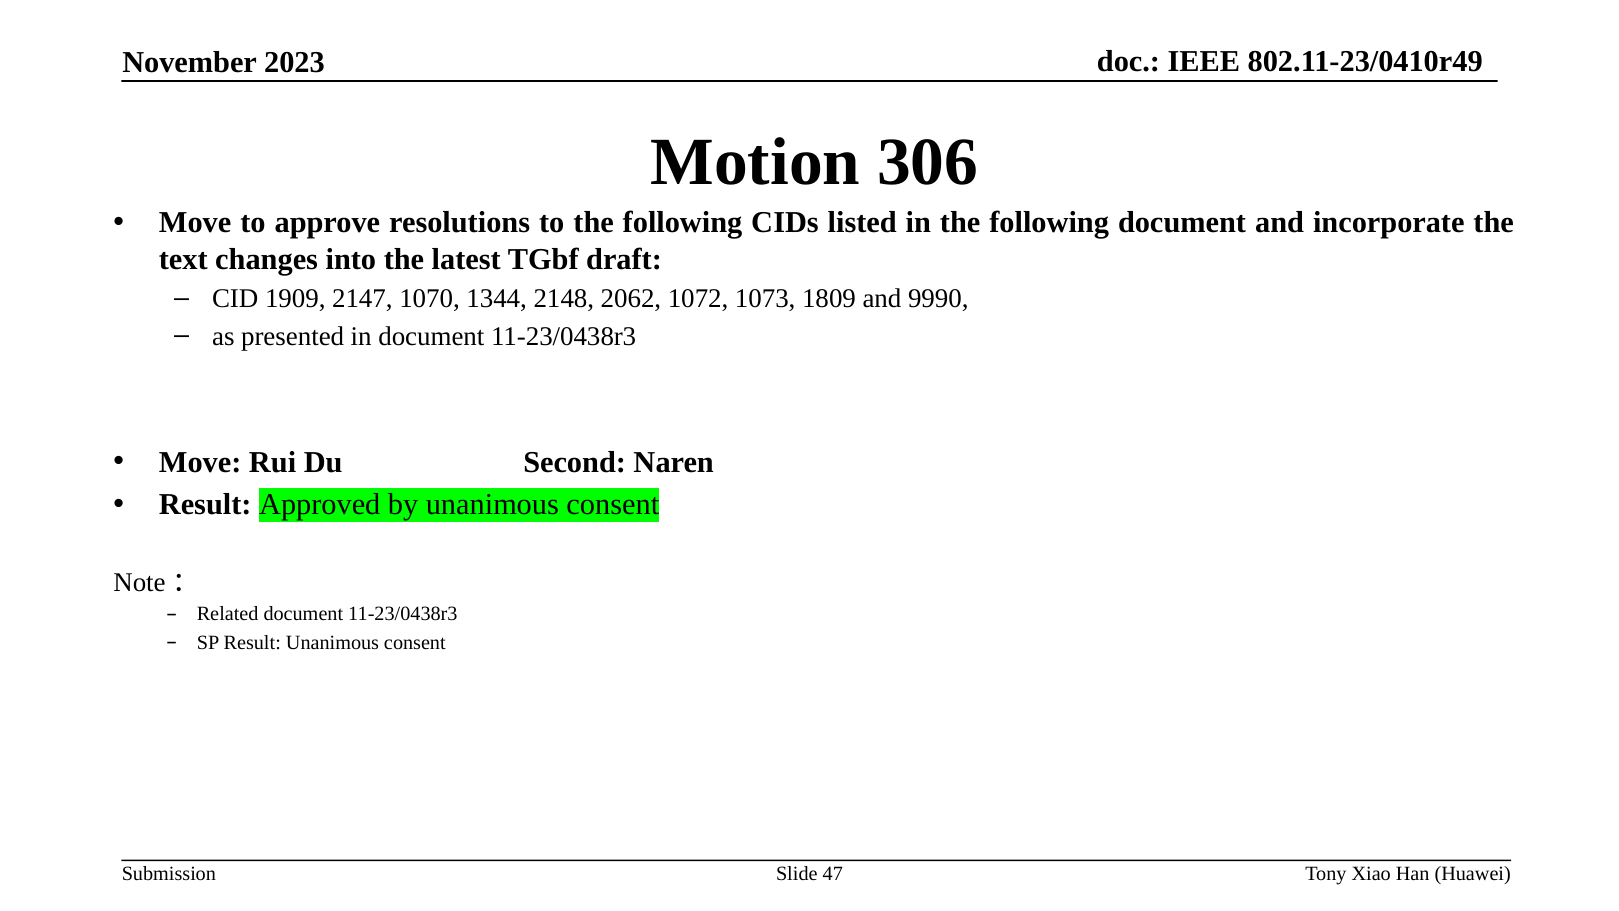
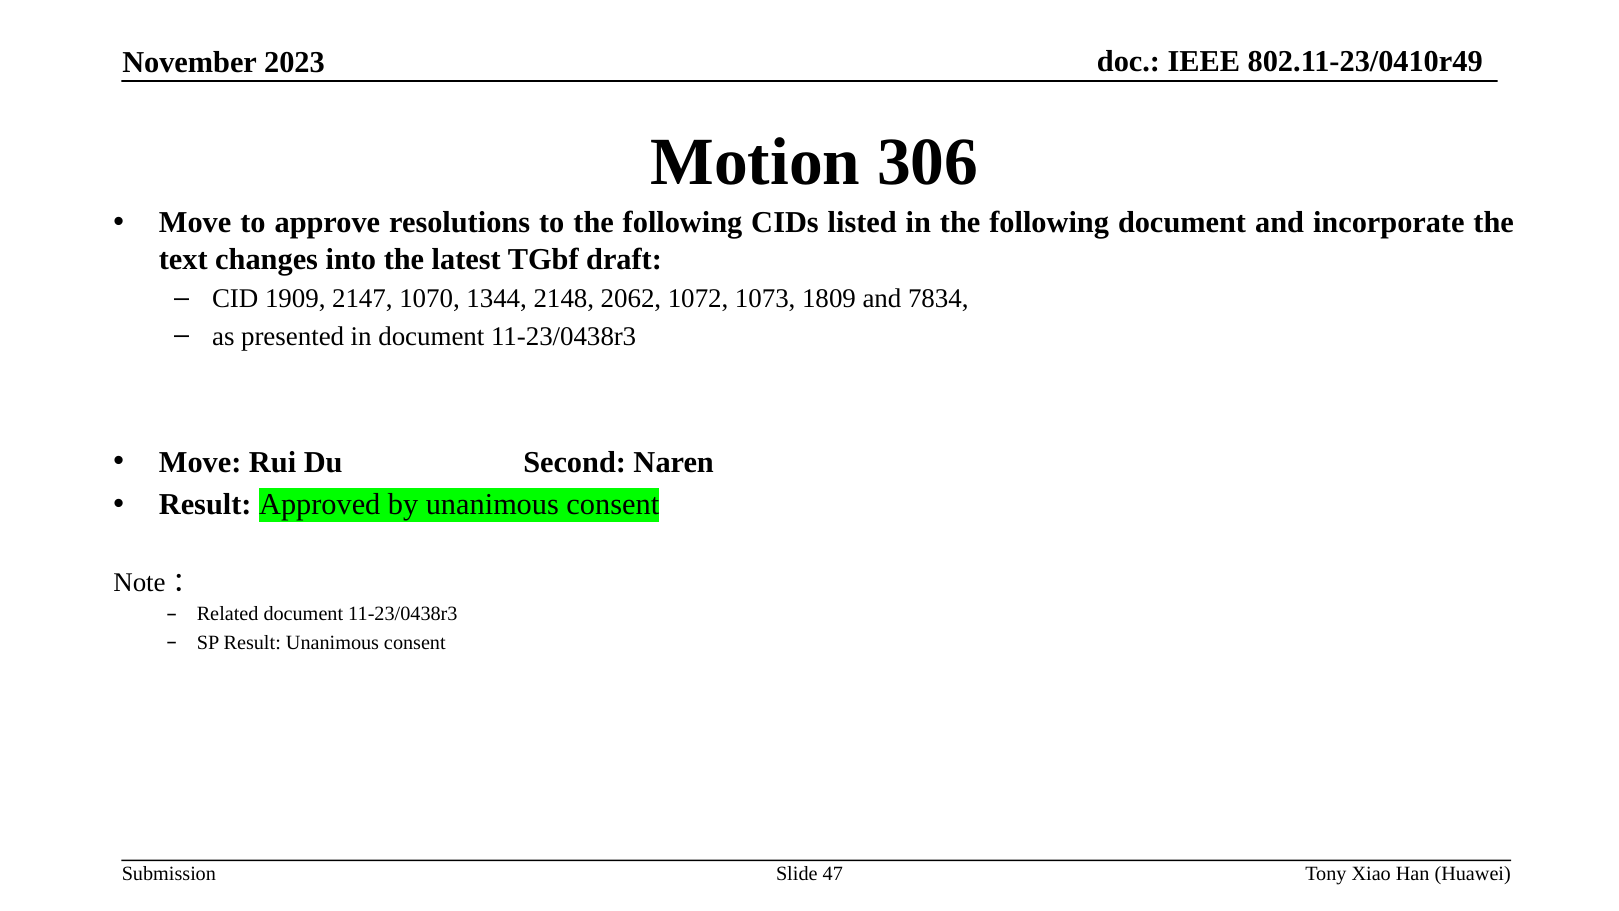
9990: 9990 -> 7834
